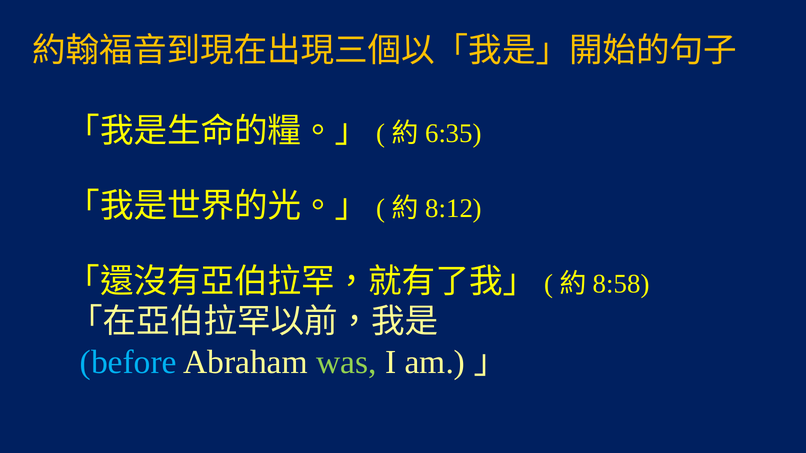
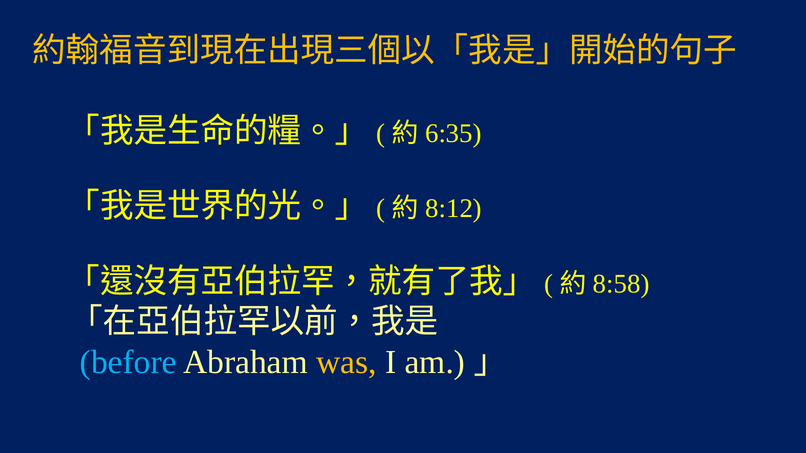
was colour: light green -> yellow
